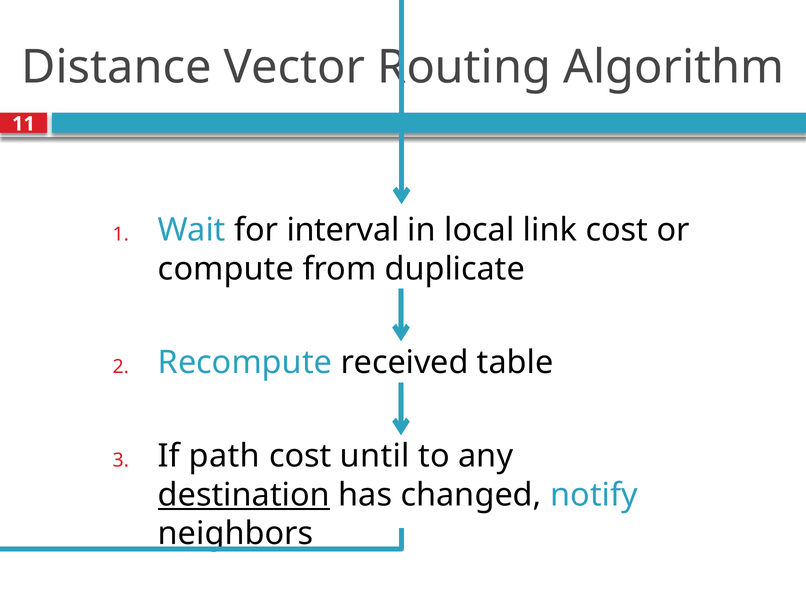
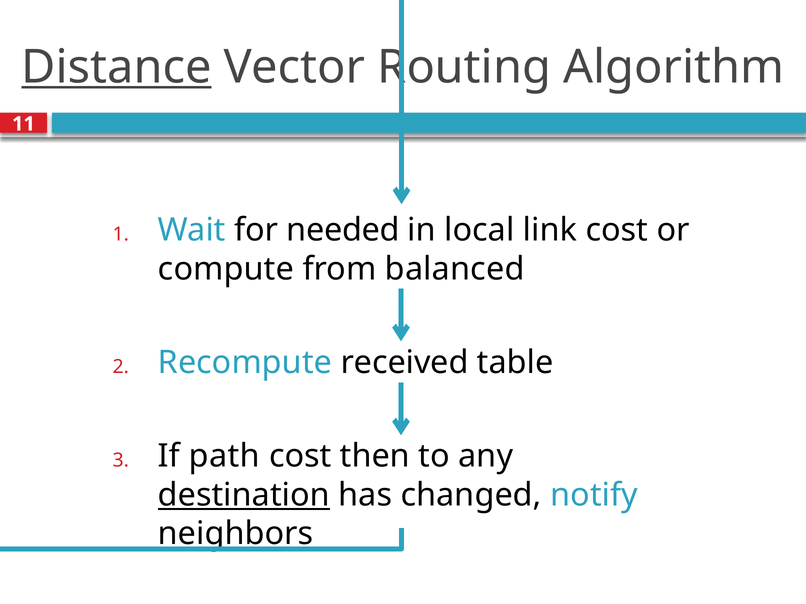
Distance underline: none -> present
interval: interval -> needed
duplicate: duplicate -> balanced
until: until -> then
